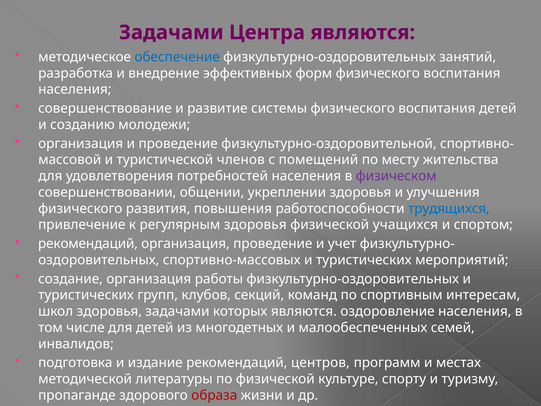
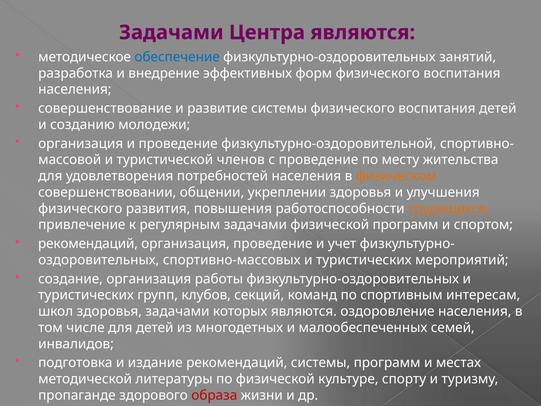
с помещений: помещений -> проведение
физическом colour: purple -> orange
трудящихся colour: blue -> orange
регулярным здоровья: здоровья -> задачами
физической учащихся: учащихся -> программ
рекомендаций центров: центров -> системы
